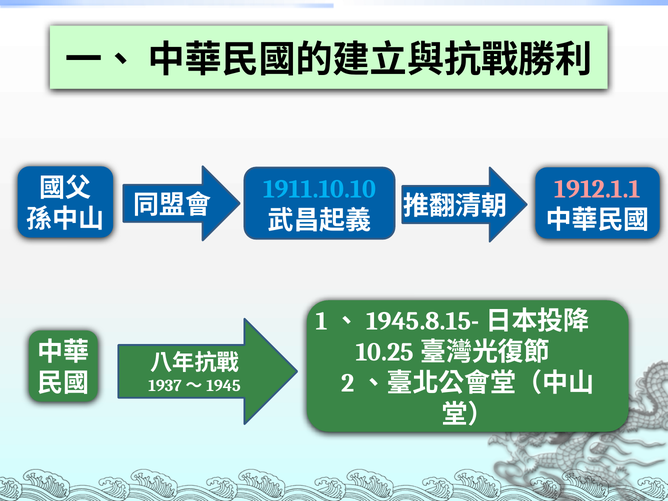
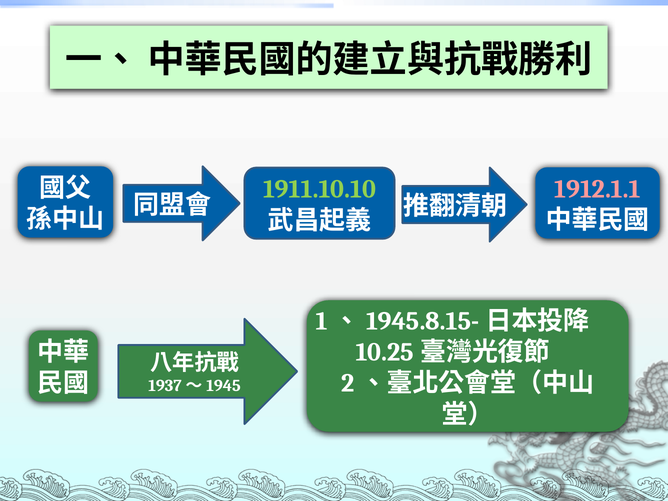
1911.10.10 colour: light blue -> light green
